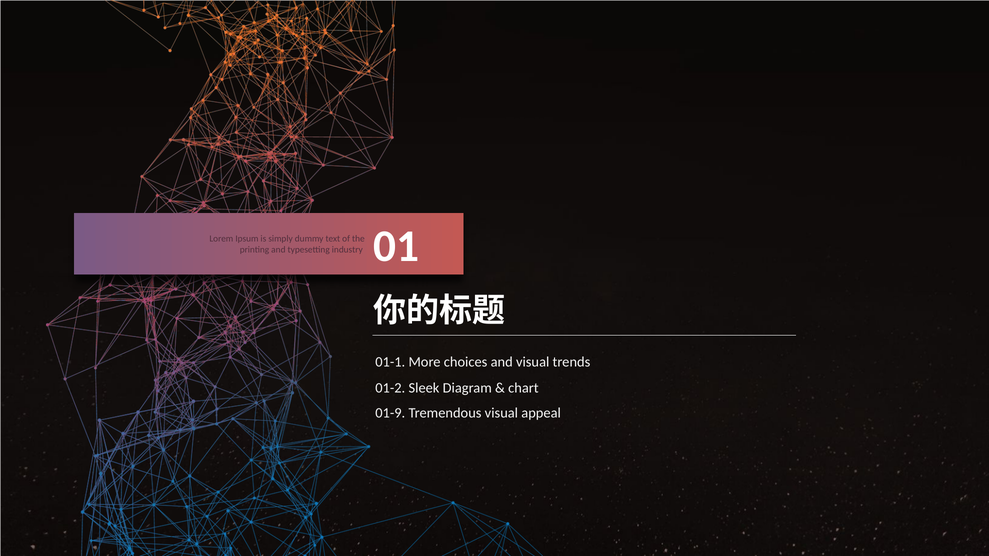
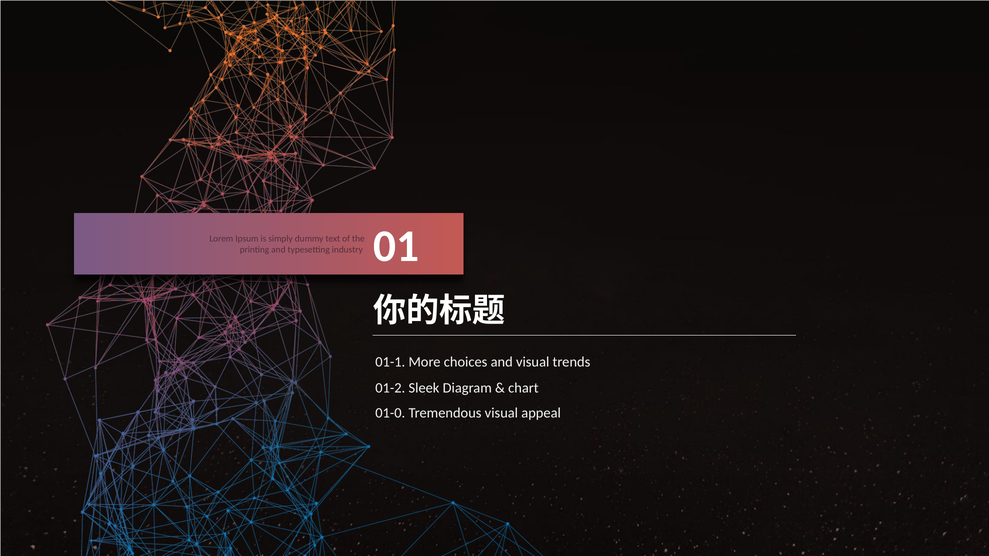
01-9: 01-9 -> 01-0
